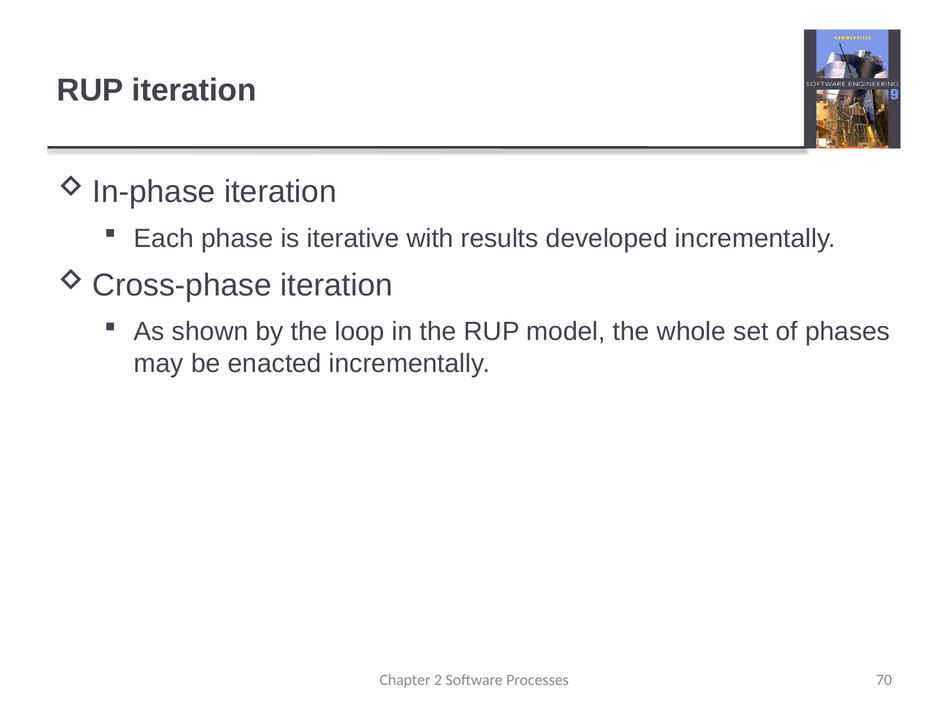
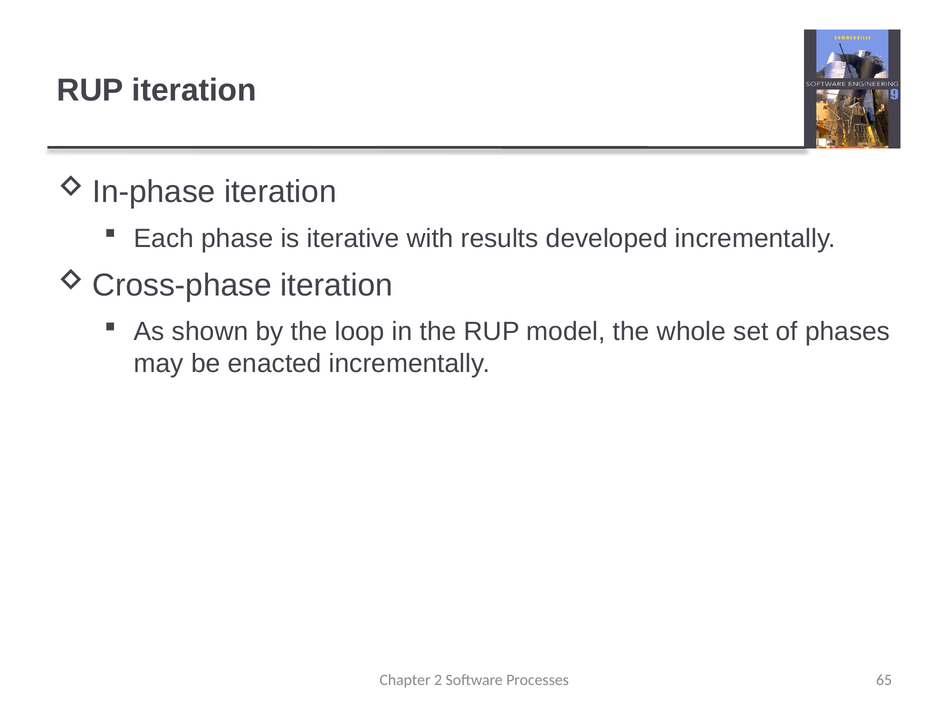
70: 70 -> 65
